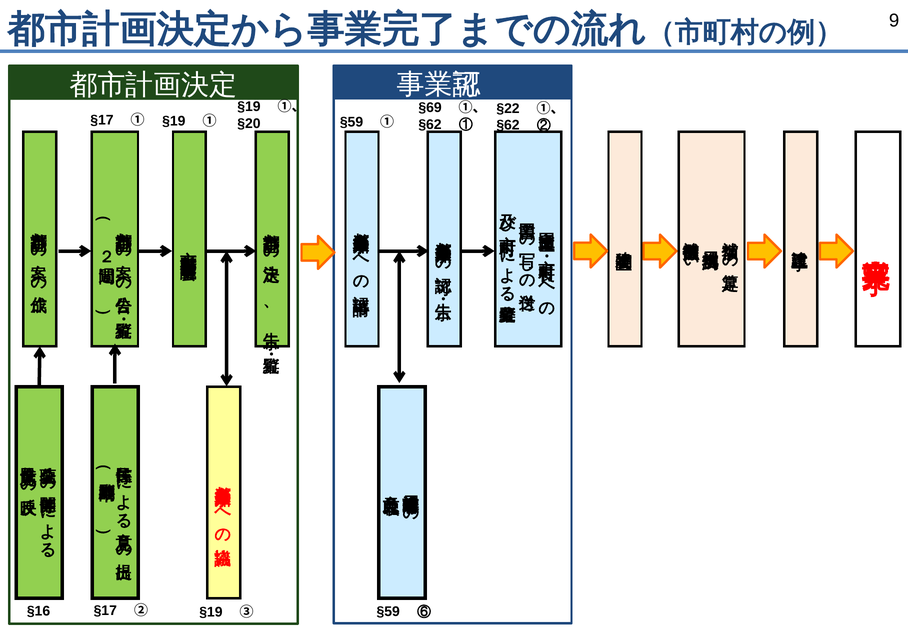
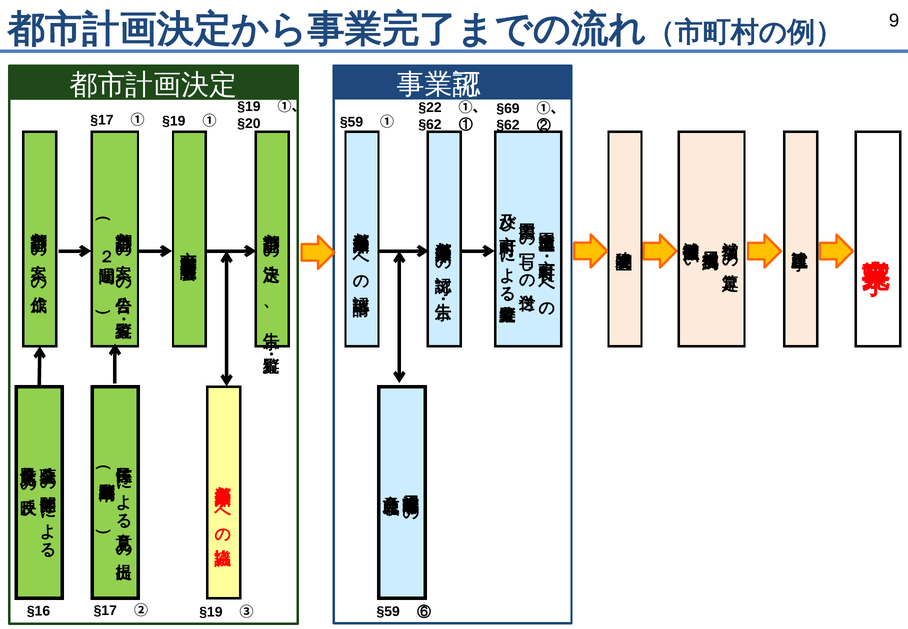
§69: §69 -> §22
§22: §22 -> §69
